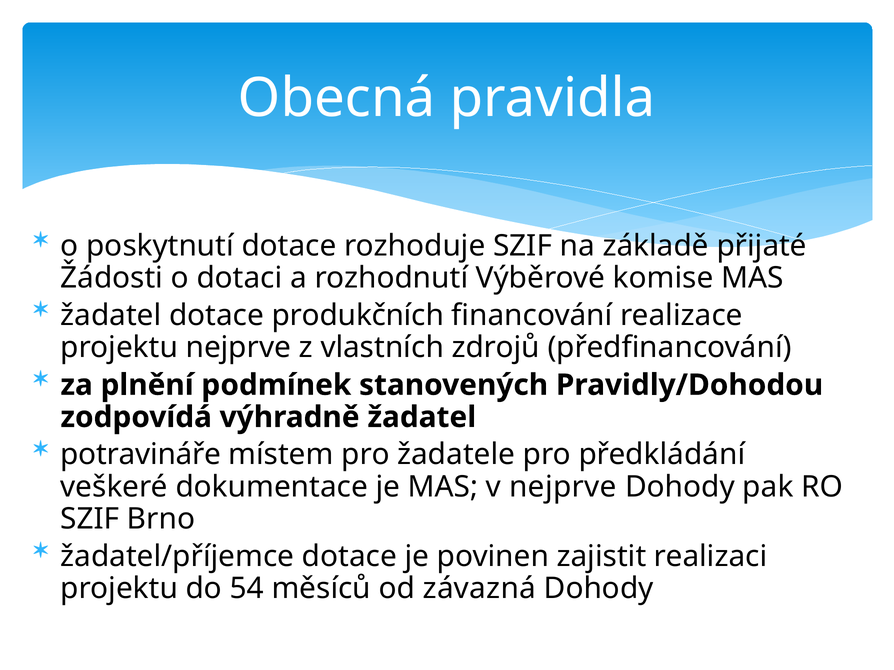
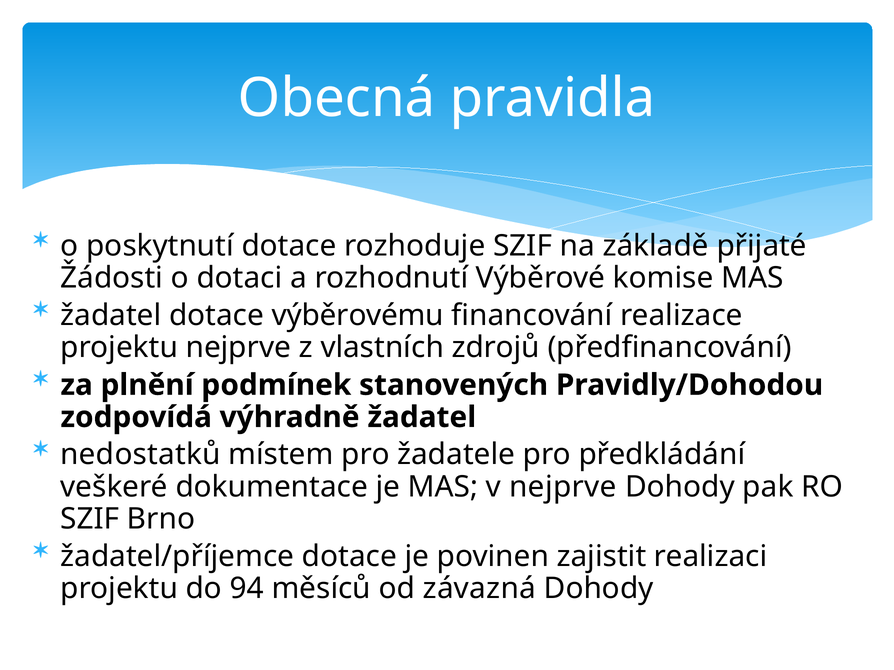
produkčních: produkčních -> výběrovému
potravináře: potravináře -> nedostatků
54: 54 -> 94
